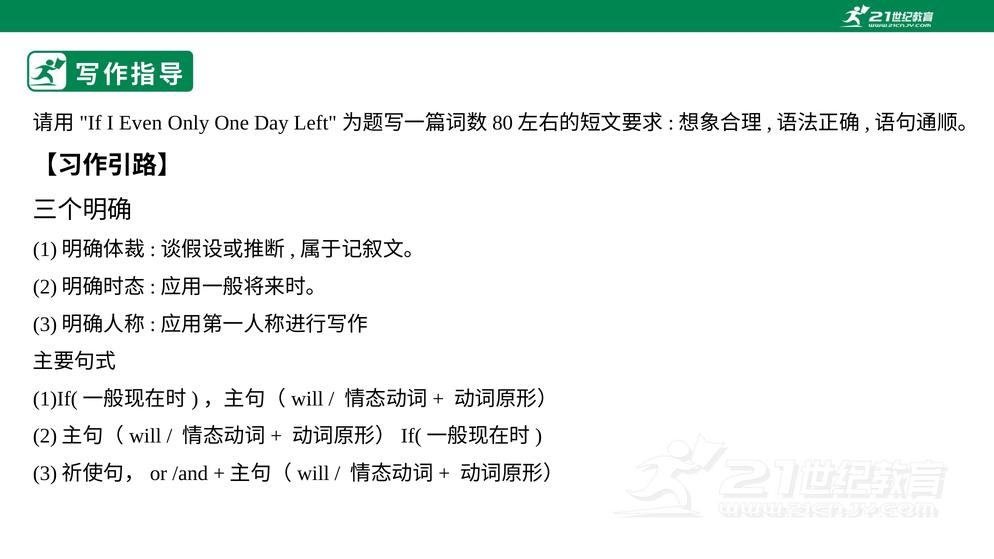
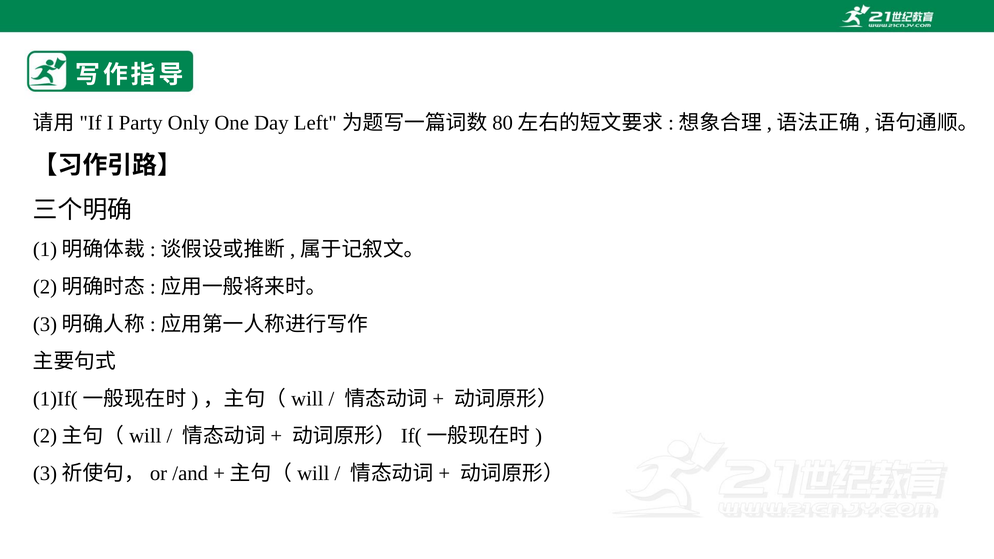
Even: Even -> Party
